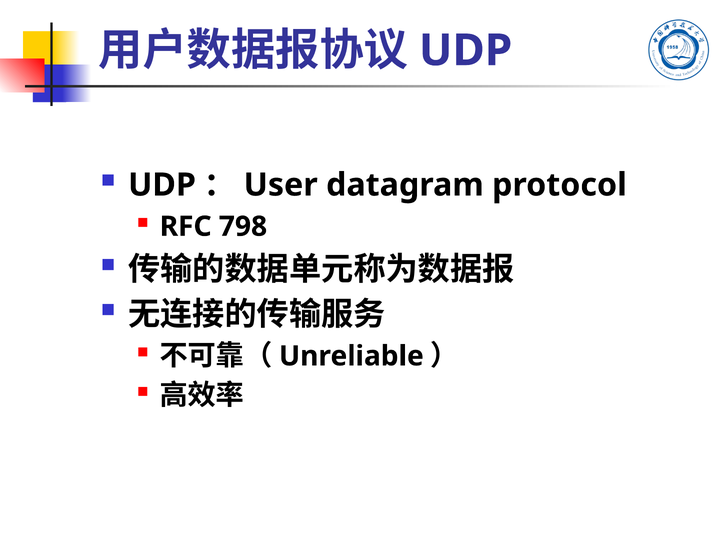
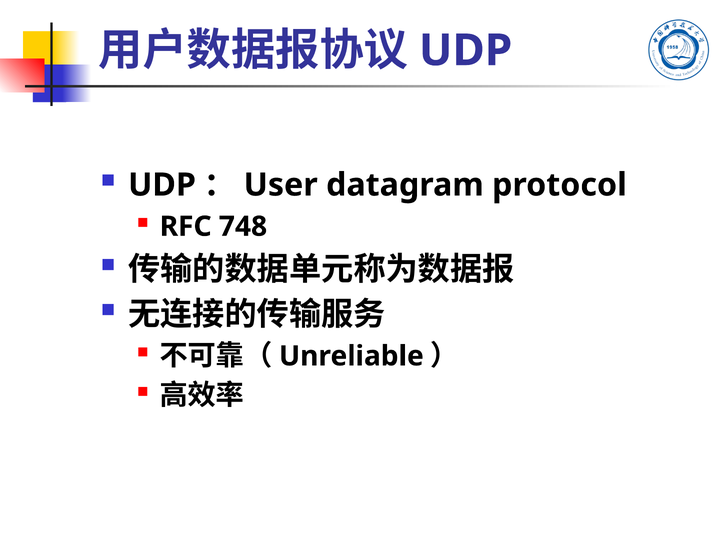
798: 798 -> 748
